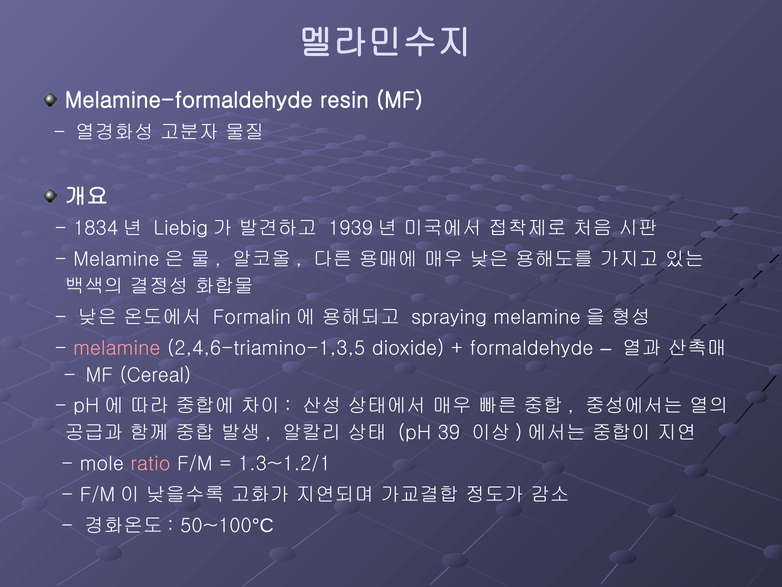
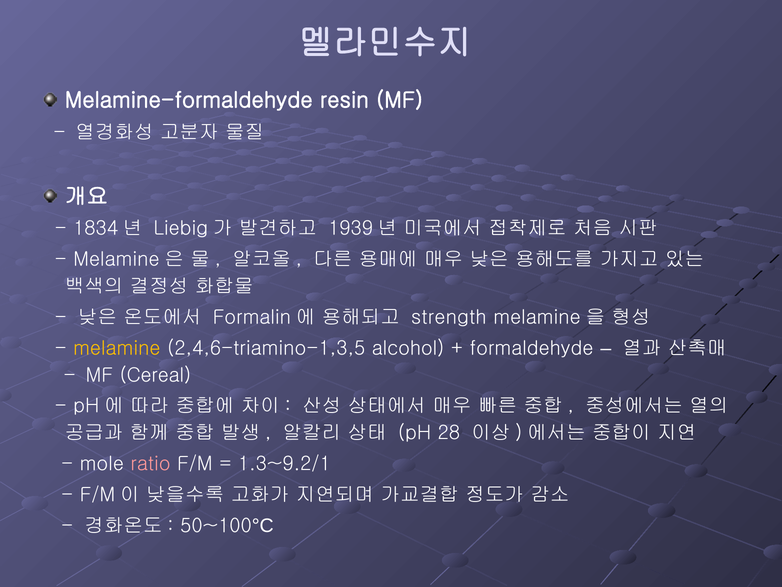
spraying: spraying -> strength
melamine colour: pink -> yellow
dioxide: dioxide -> alcohol
39: 39 -> 28
1.3~1.2/1: 1.3~1.2/1 -> 1.3~9.2/1
